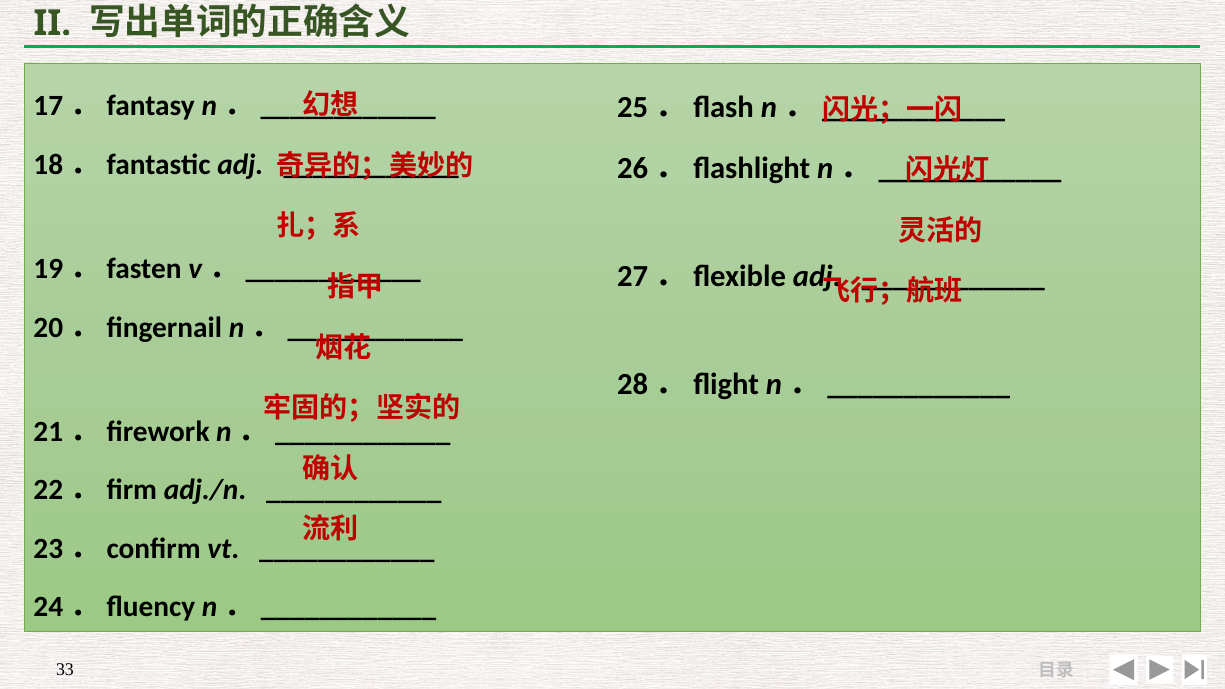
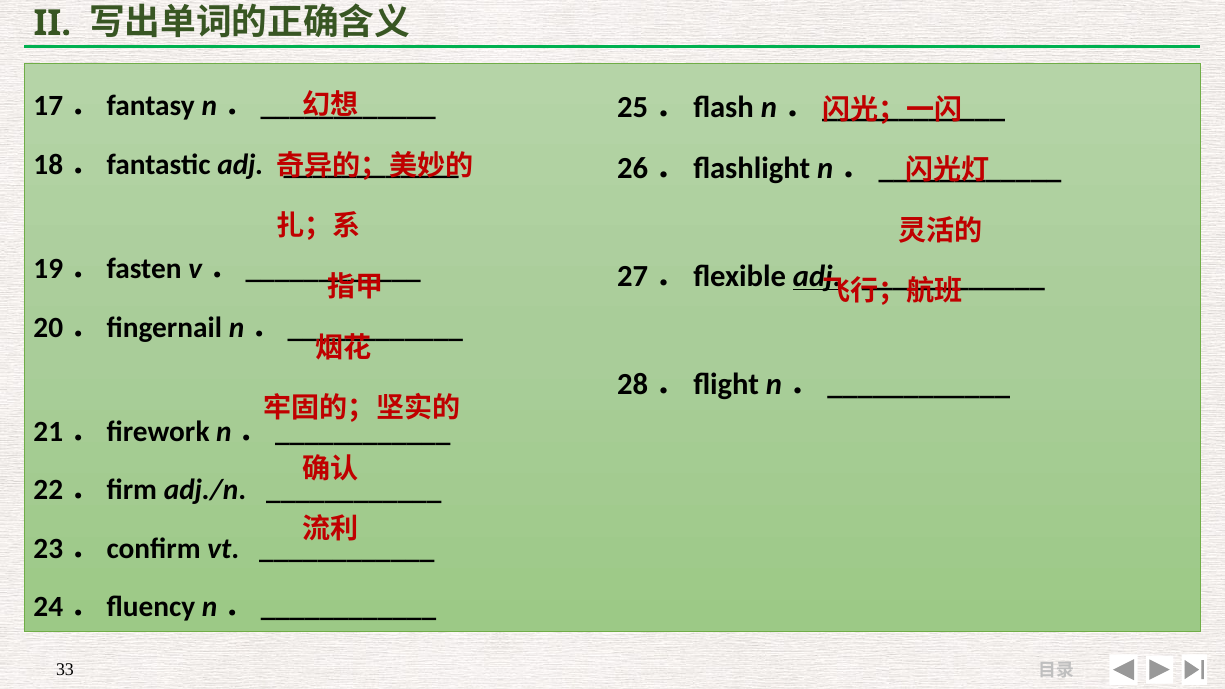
adj at (817, 276) underline: none -> present
